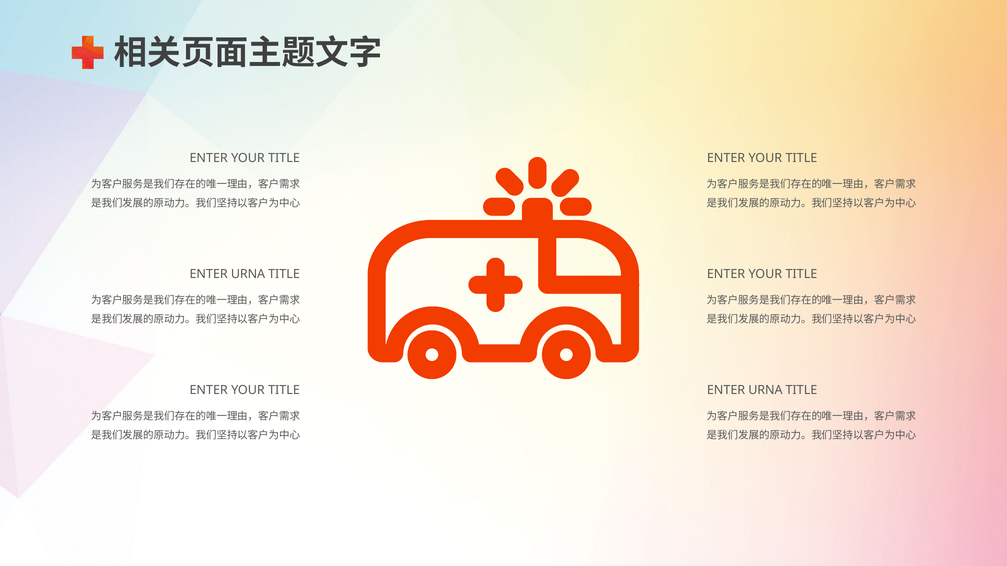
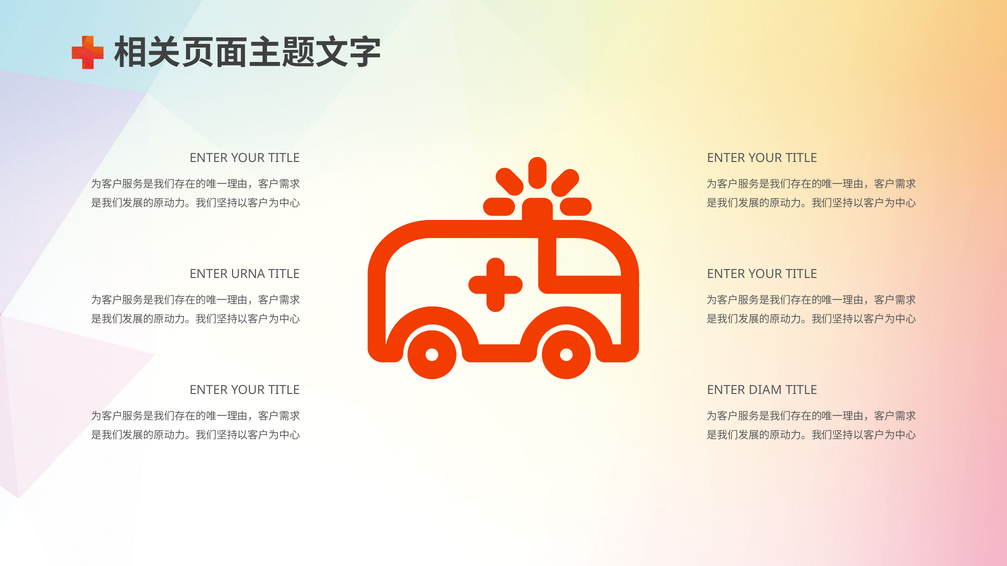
URNA at (765, 390): URNA -> DIAM
